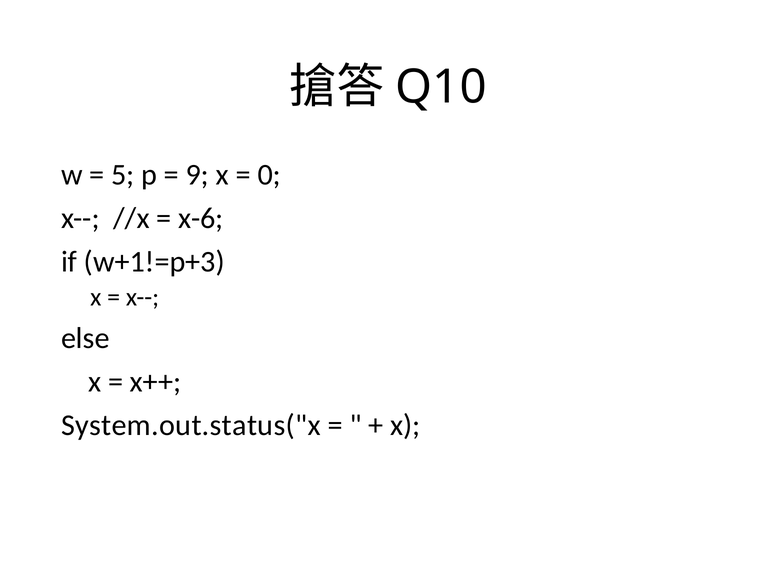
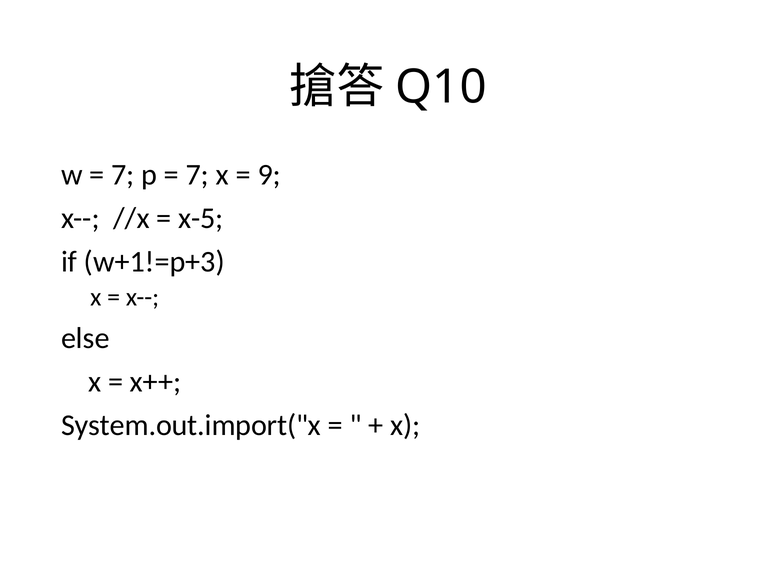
5 at (123, 175): 5 -> 7
9 at (197, 175): 9 -> 7
0: 0 -> 9
x-6: x-6 -> x-5
System.out.status("x: System.out.status("x -> System.out.import("x
